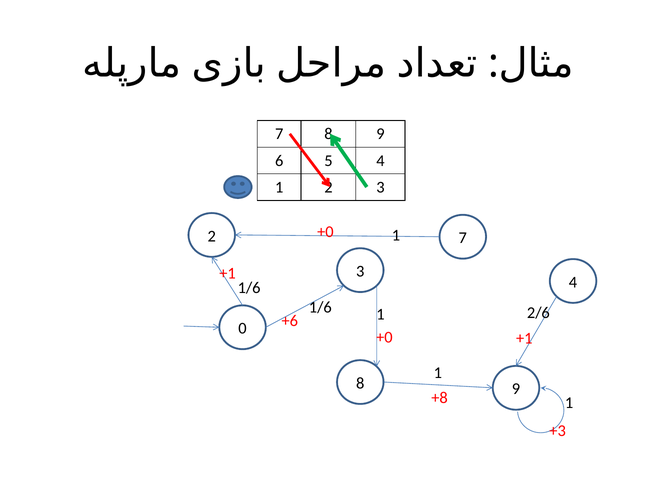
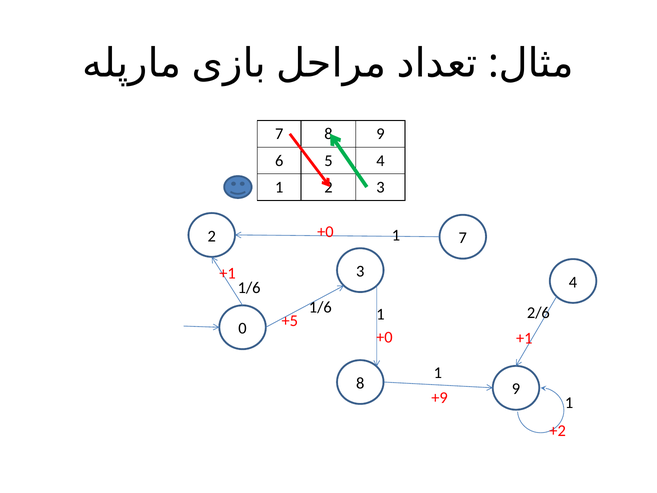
+6: +6 -> +5
+8: +8 -> +9
+3: +3 -> +2
